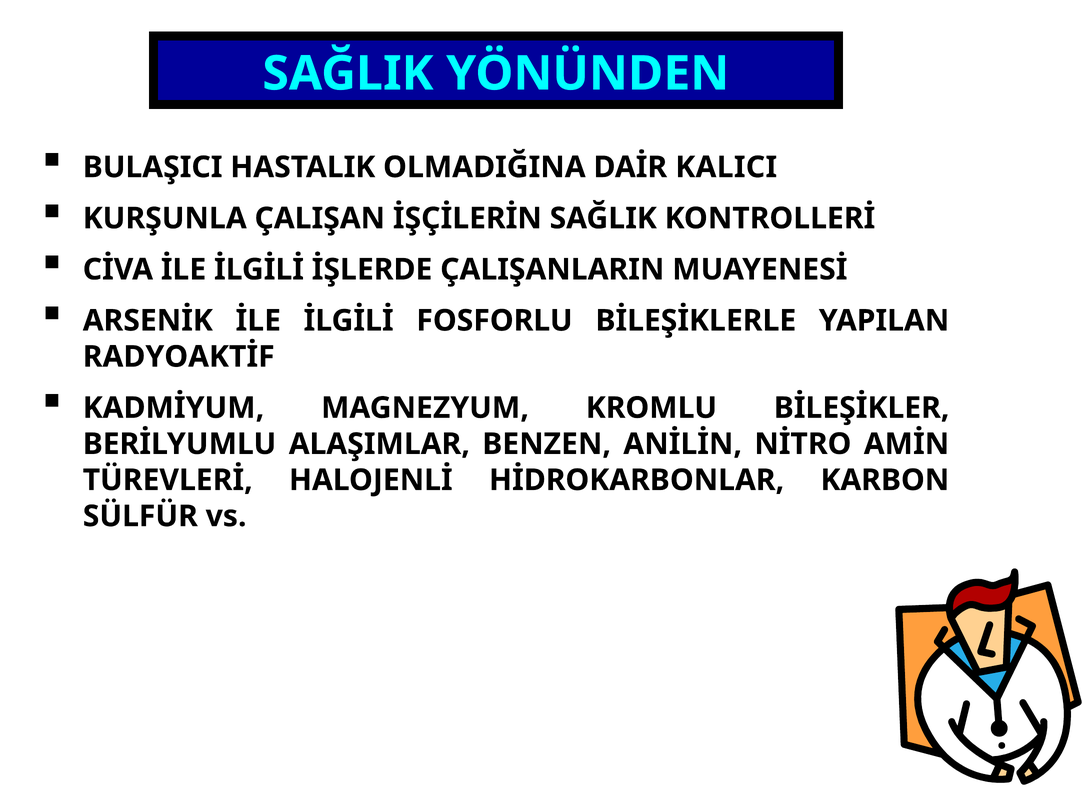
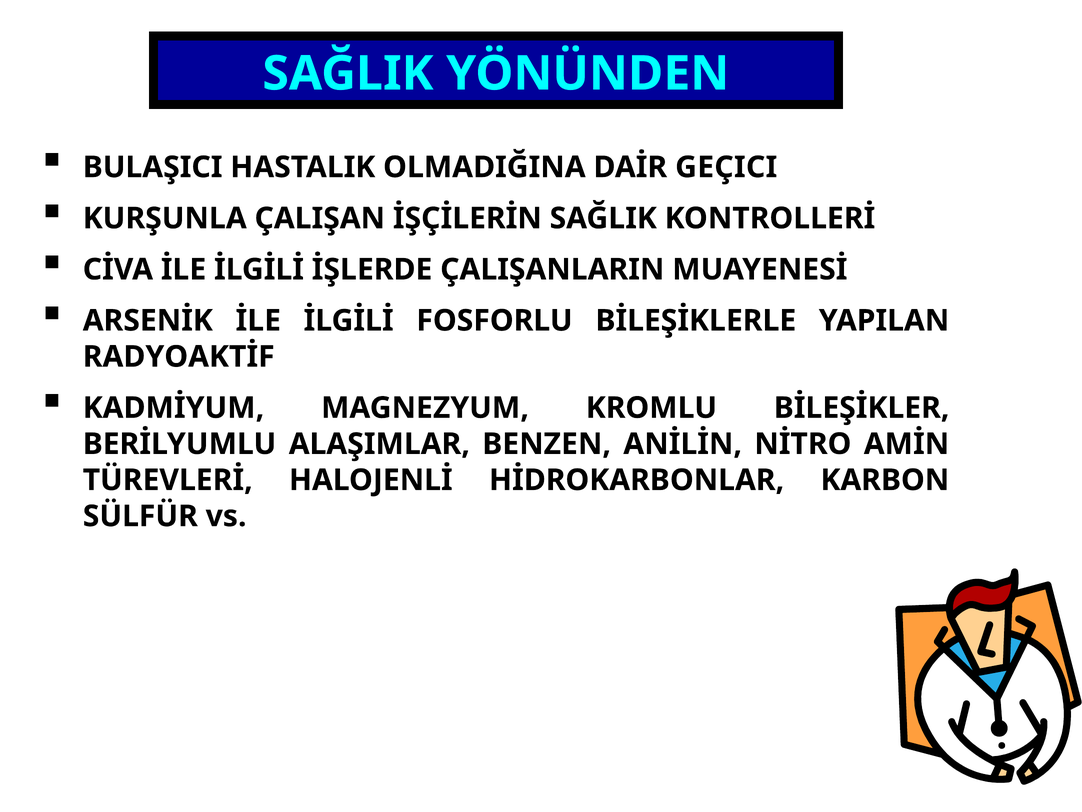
KALICI: KALICI -> GEÇICI
